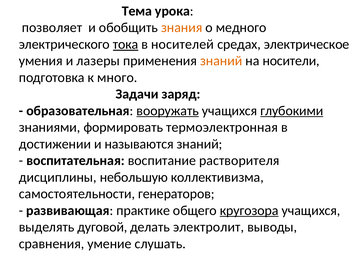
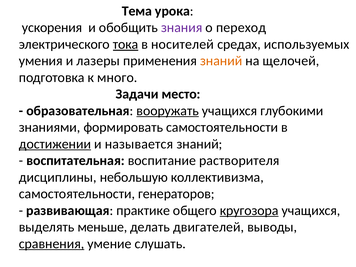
позволяет: позволяет -> ускорения
знания colour: orange -> purple
медного: медного -> переход
электрическое: электрическое -> используемых
носители: носители -> щелочей
заряд: заряд -> место
глубокими underline: present -> none
формировать термоэлектронная: термоэлектронная -> самостоятельности
достижении underline: none -> present
называются: называются -> называется
дуговой: дуговой -> меньше
электролит: электролит -> двигателей
сравнения underline: none -> present
